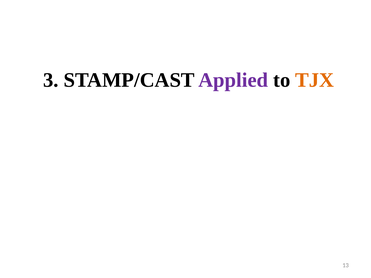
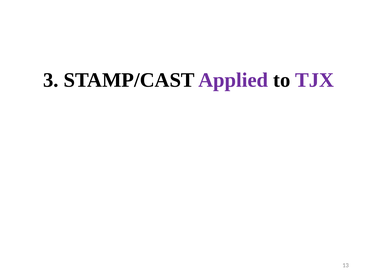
TJX colour: orange -> purple
